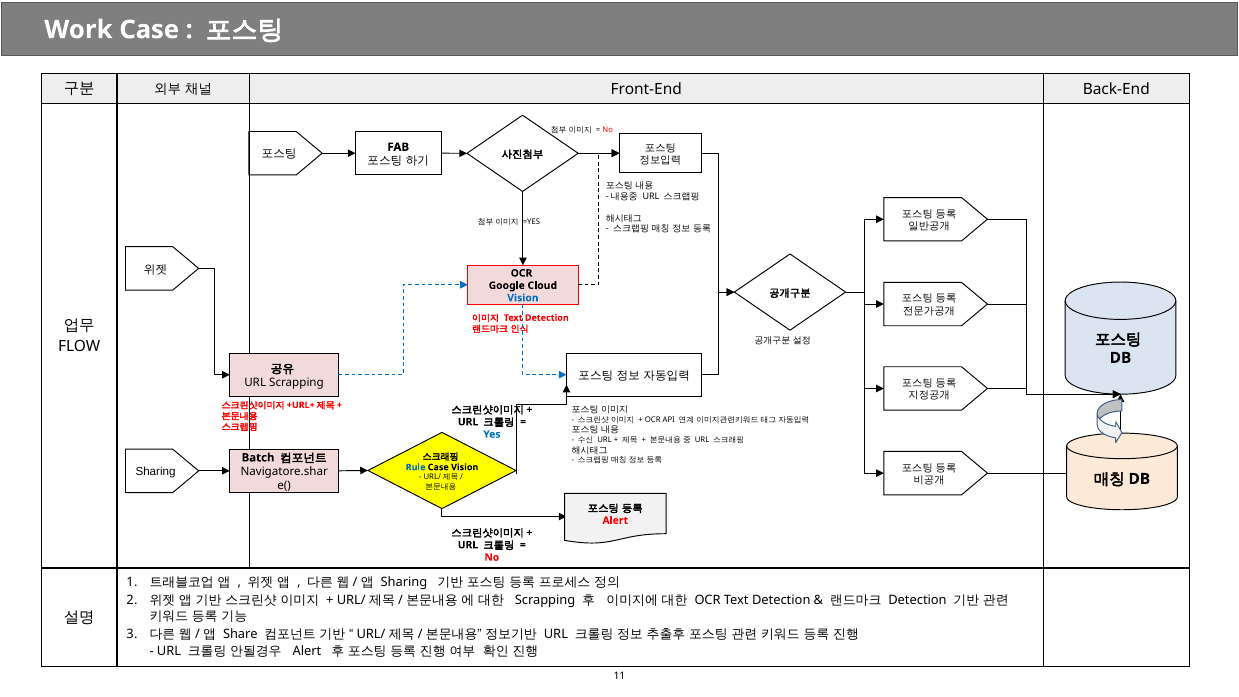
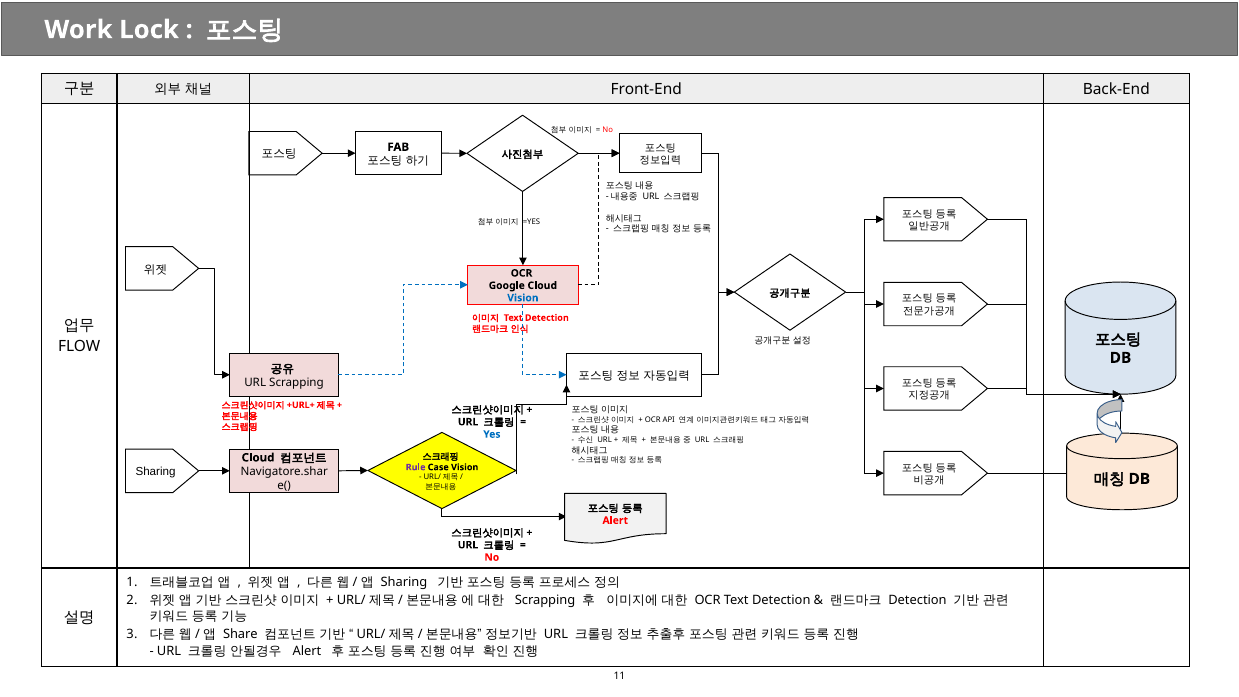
Work Case: Case -> Lock
Batch at (258, 458): Batch -> Cloud
Rule colour: blue -> purple
